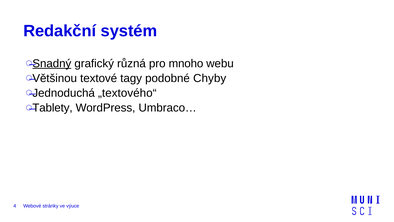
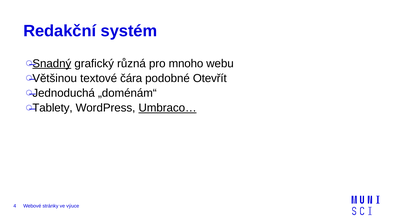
tagy: tagy -> čára
Chyby: Chyby -> Otevřít
„textového“: „textového“ -> „doménám“
Umbraco… underline: none -> present
